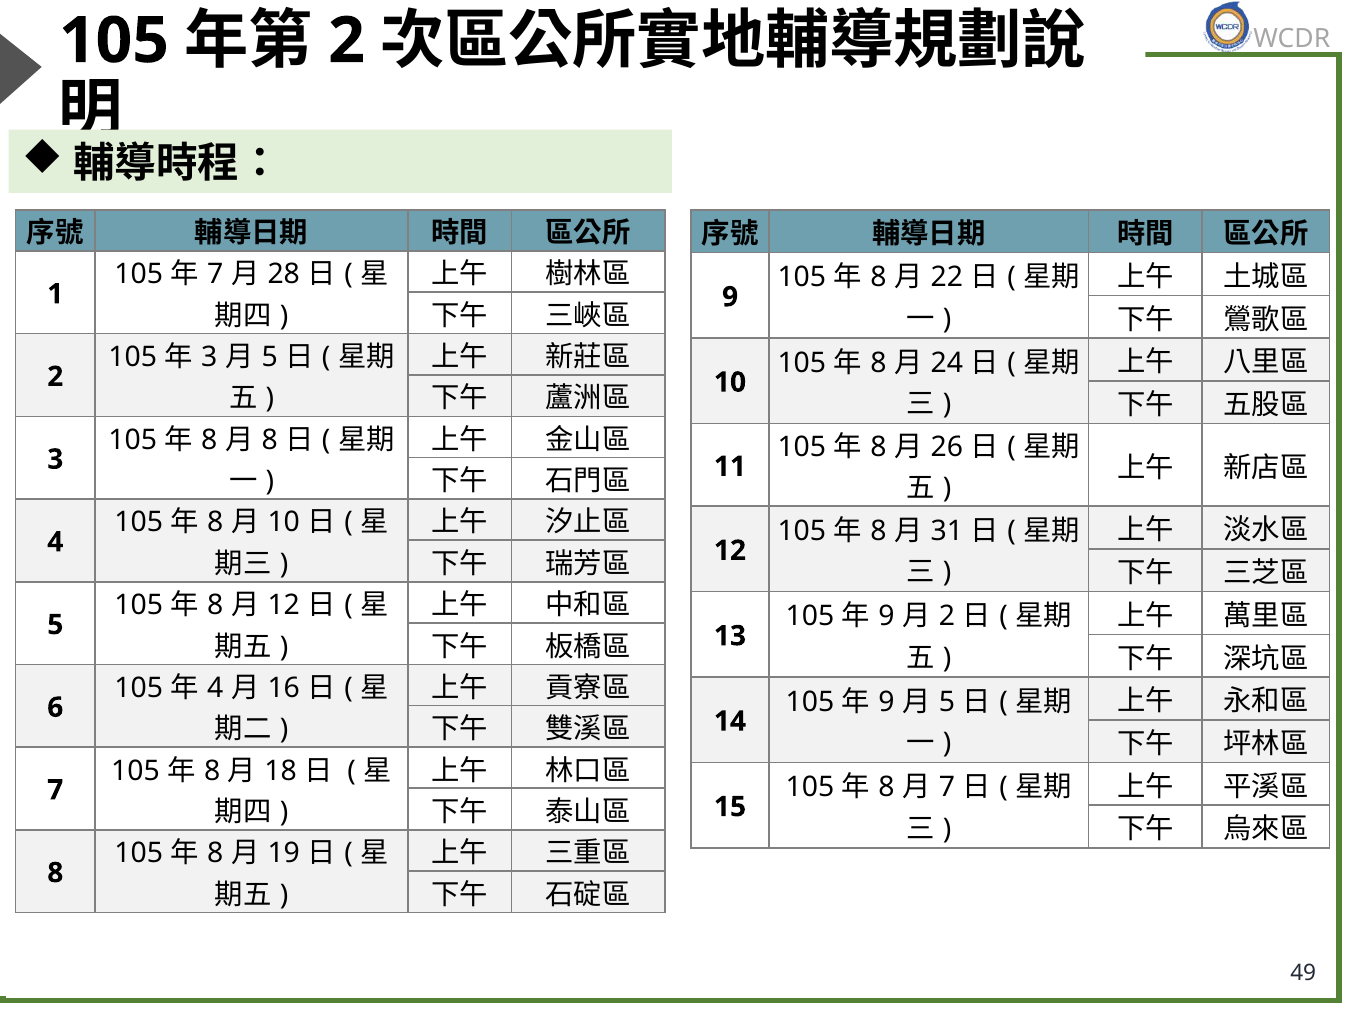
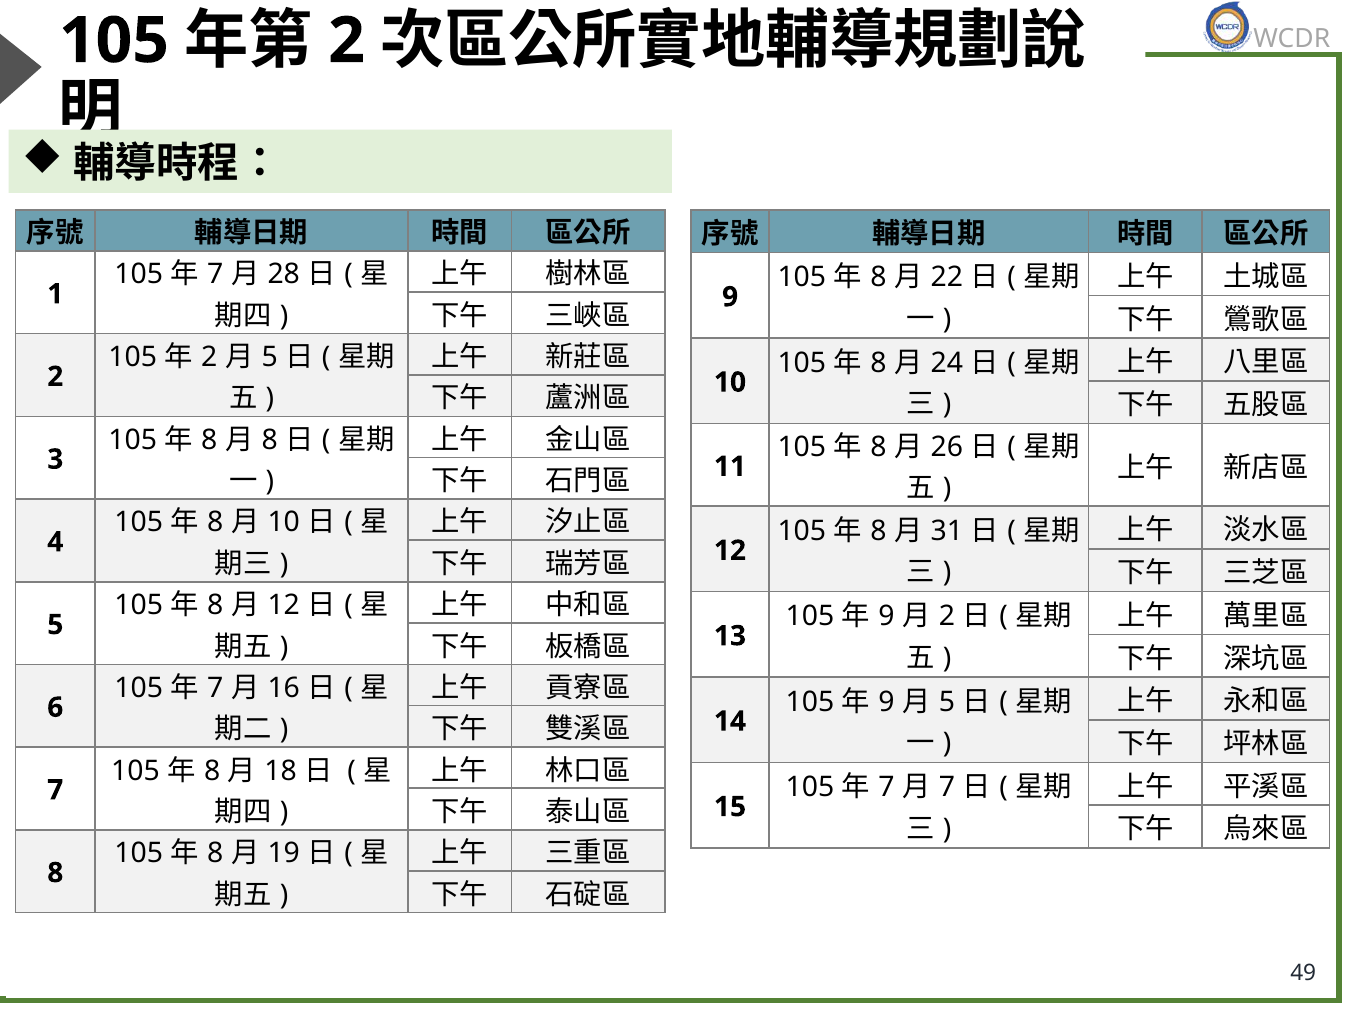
3 at (209, 357): 3 -> 2
4 at (215, 688): 4 -> 7
8 at (887, 787): 8 -> 7
